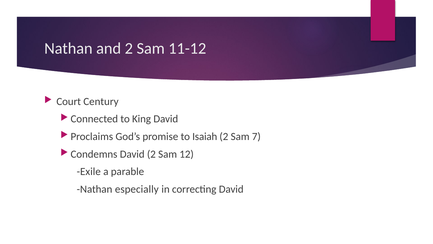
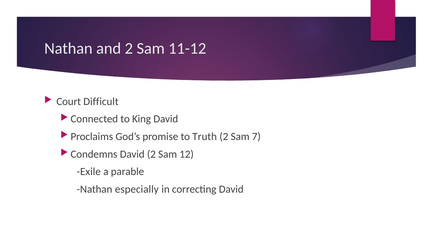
Century: Century -> Difficult
Isaiah: Isaiah -> Truth
